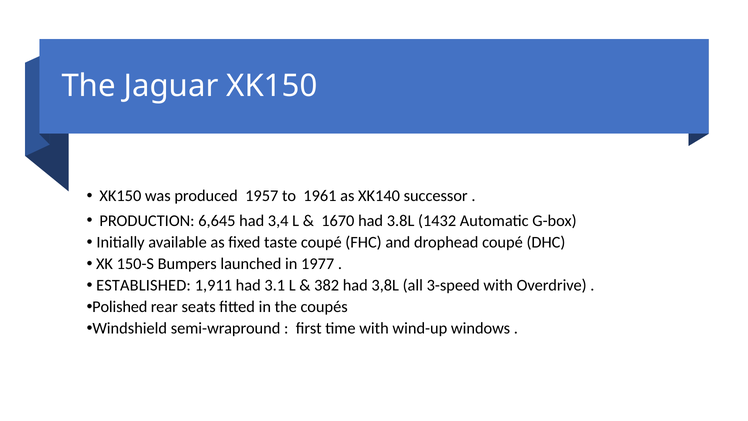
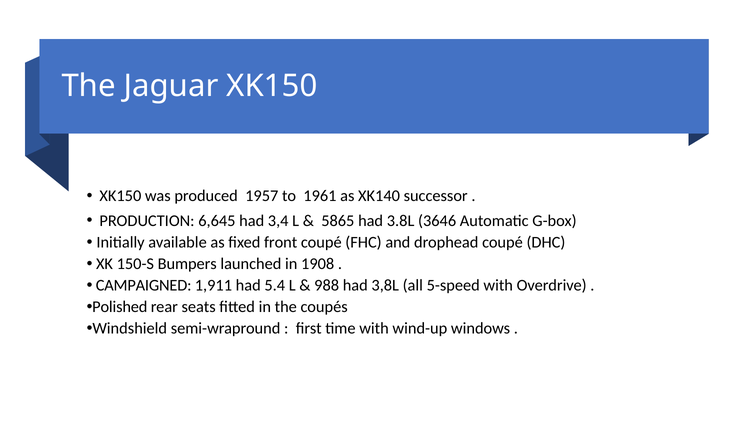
1670: 1670 -> 5865
1432: 1432 -> 3646
taste: taste -> front
1977: 1977 -> 1908
ESTABLISHED: ESTABLISHED -> CAMPAIGNED
3.1: 3.1 -> 5.4
382: 382 -> 988
3-speed: 3-speed -> 5-speed
